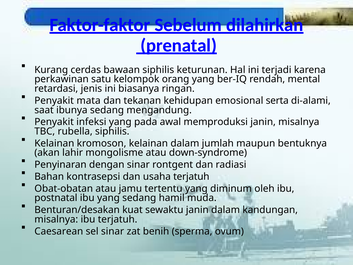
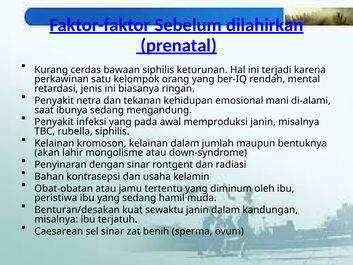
mata: mata -> netra
serta: serta -> mani
usaha terjatuh: terjatuh -> kelamin
postnatal: postnatal -> peristiwa
